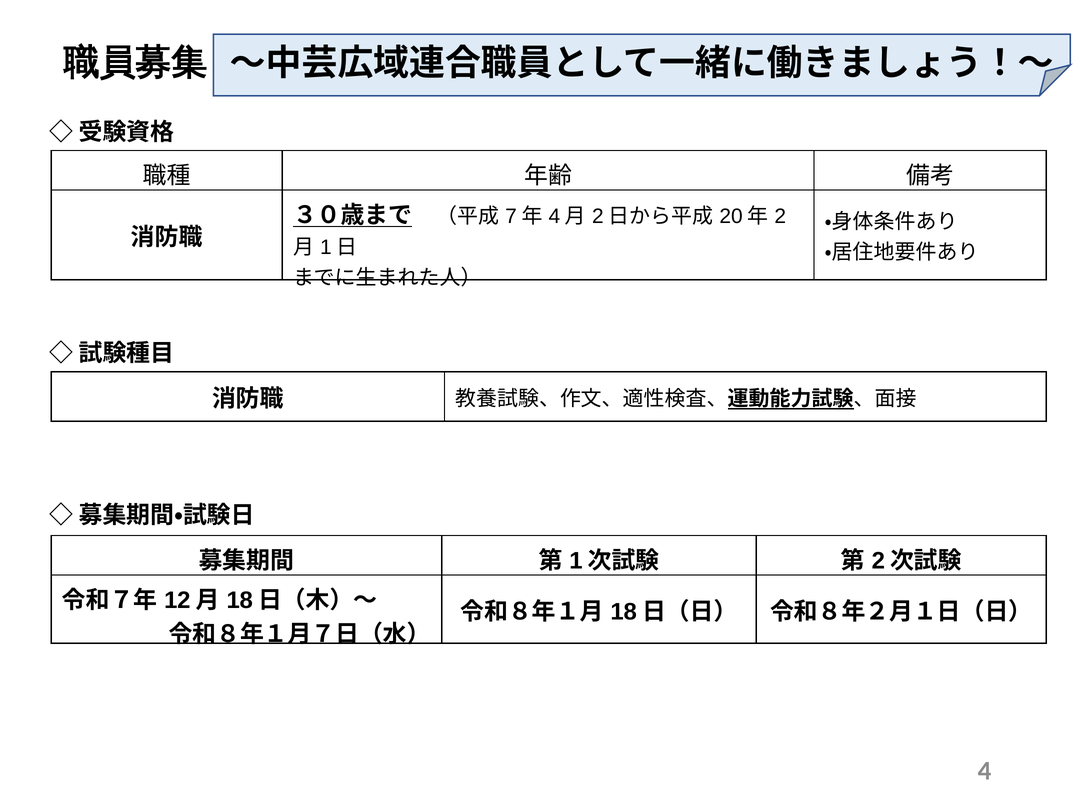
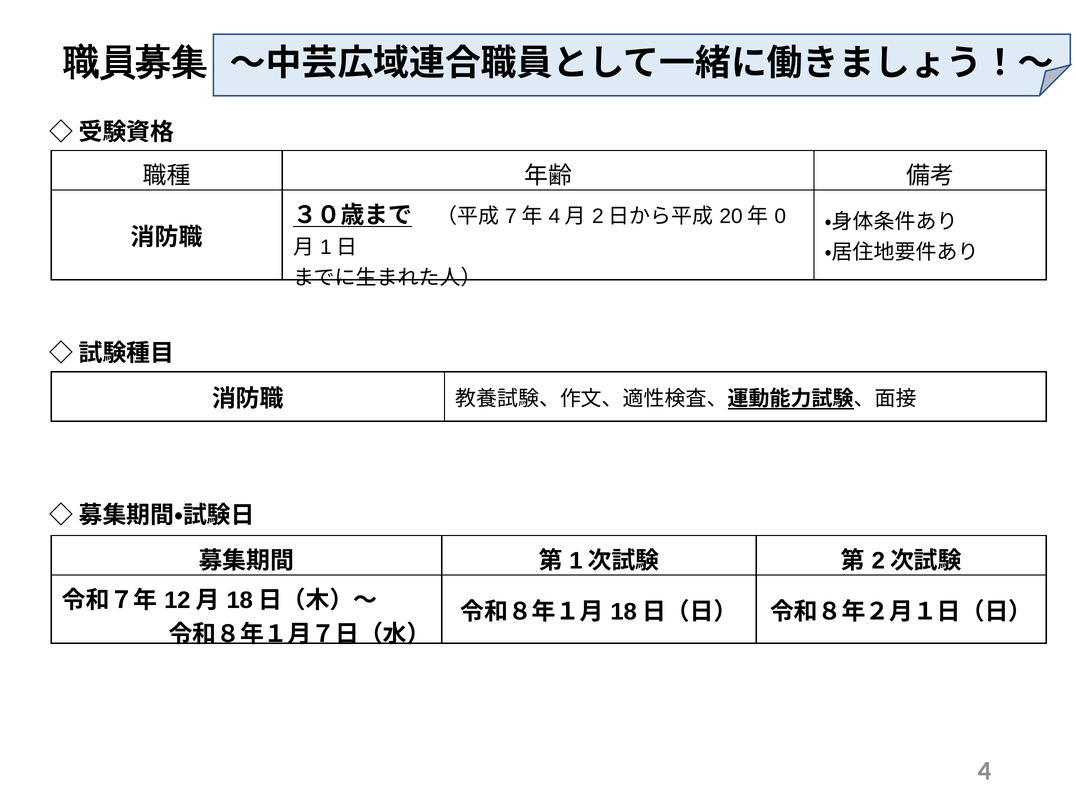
2: 2 -> 0
